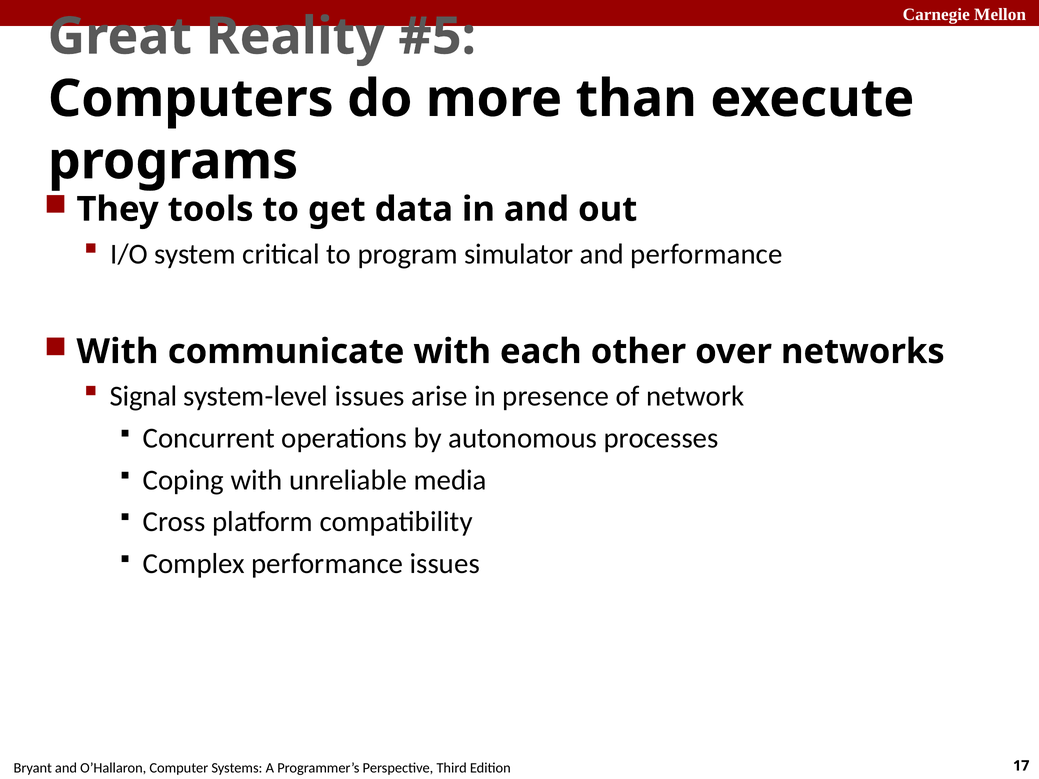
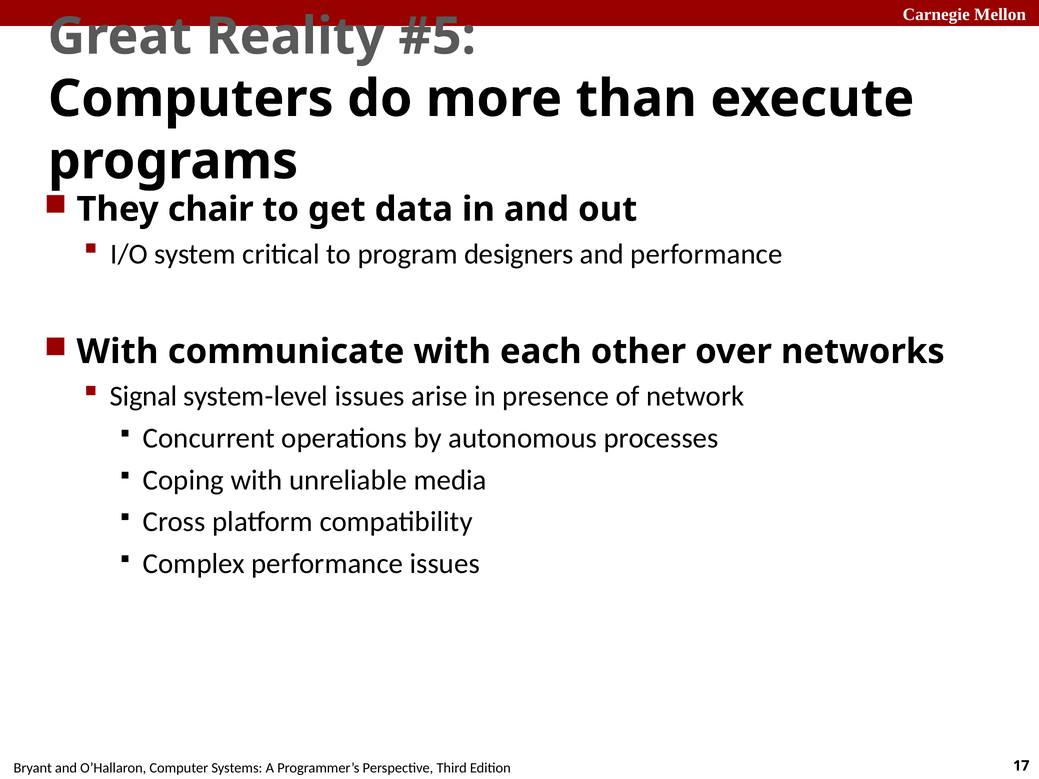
tools: tools -> chair
simulator: simulator -> designers
